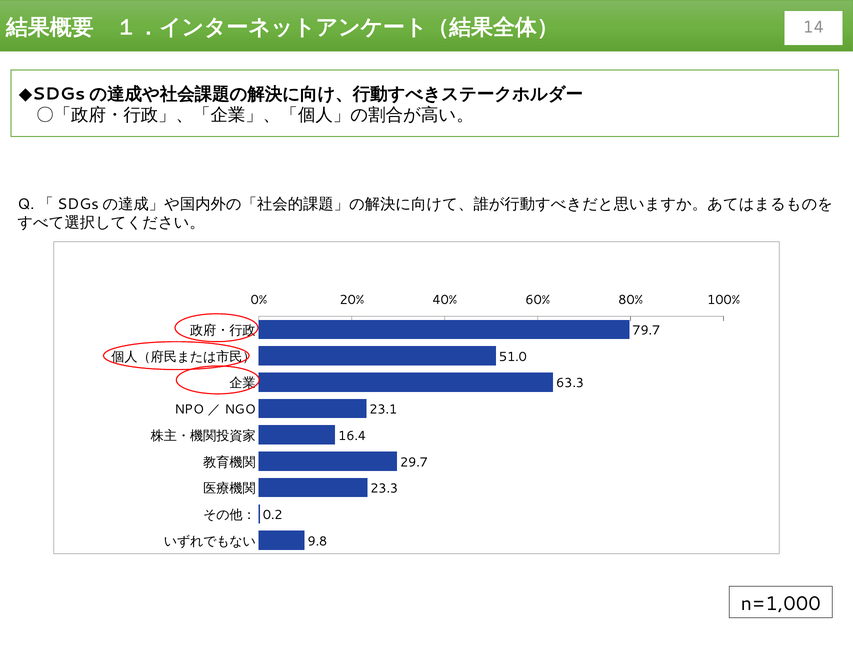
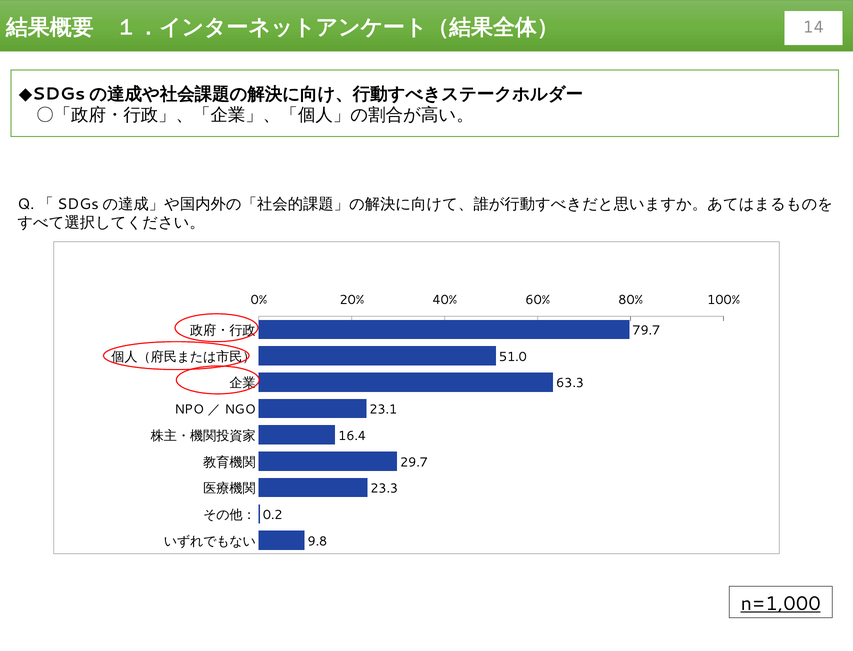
n=1,000 underline: none -> present
